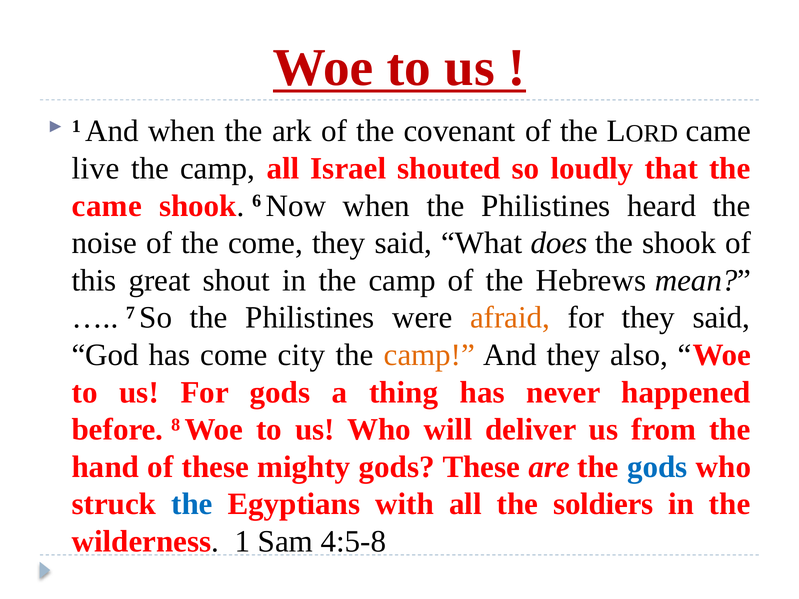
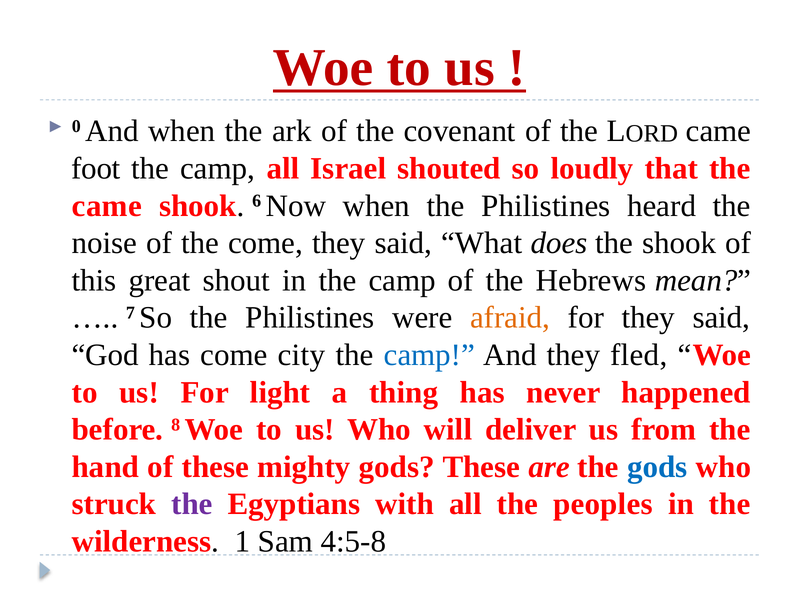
1 at (76, 126): 1 -> 0
live: live -> foot
camp at (429, 355) colour: orange -> blue
also: also -> fled
For gods: gods -> light
the at (192, 504) colour: blue -> purple
soldiers: soldiers -> peoples
